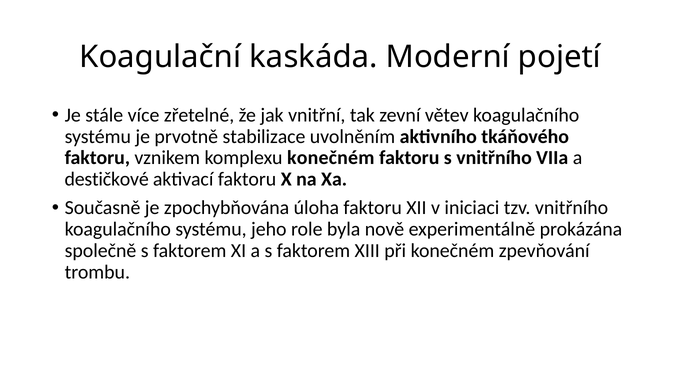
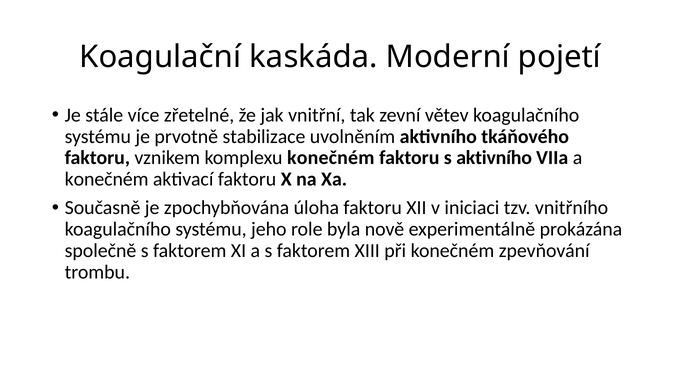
s vnitřního: vnitřního -> aktivního
destičkové at (107, 179): destičkové -> konečném
